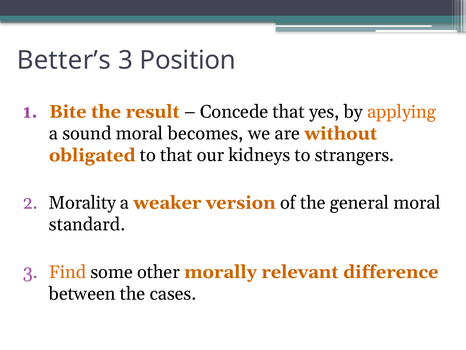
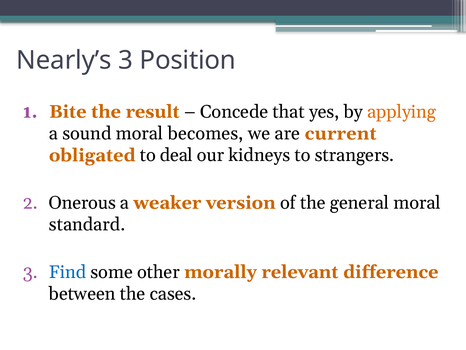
Better’s: Better’s -> Nearly’s
without: without -> current
to that: that -> deal
Morality: Morality -> Onerous
Find colour: orange -> blue
